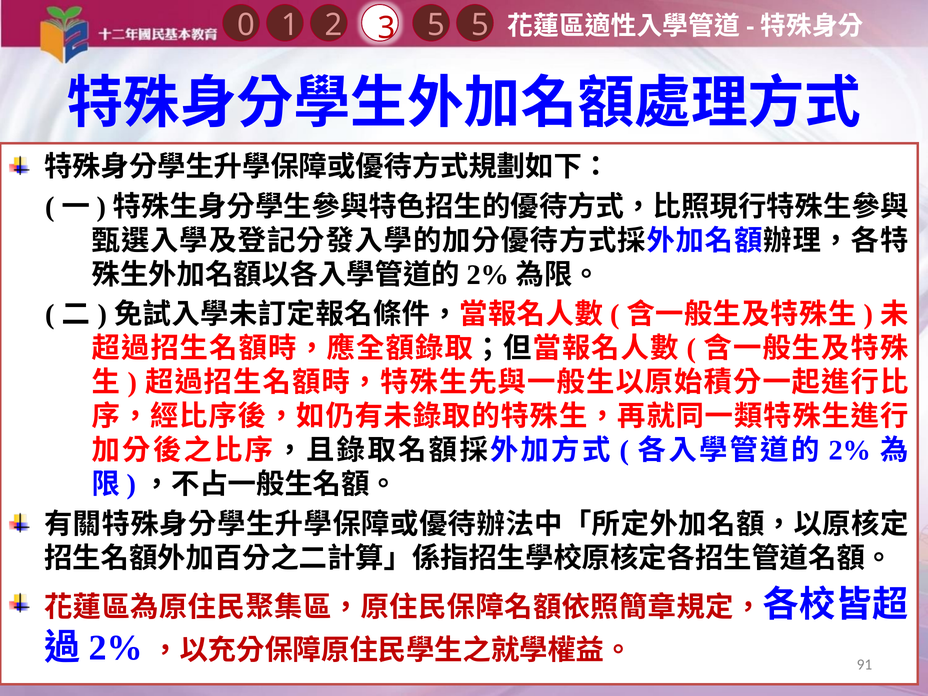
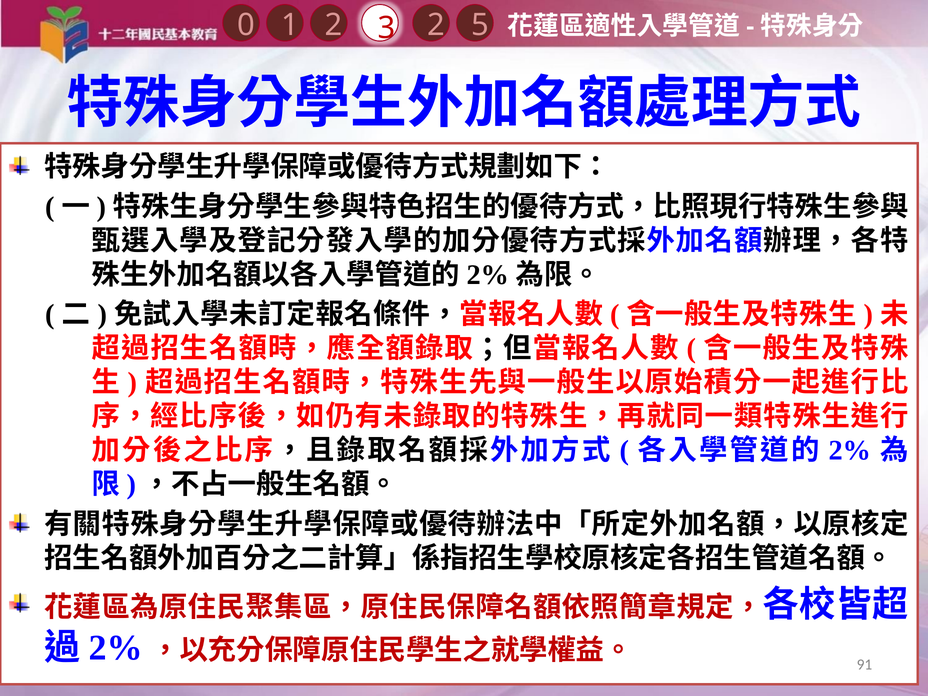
1 5: 5 -> 2
